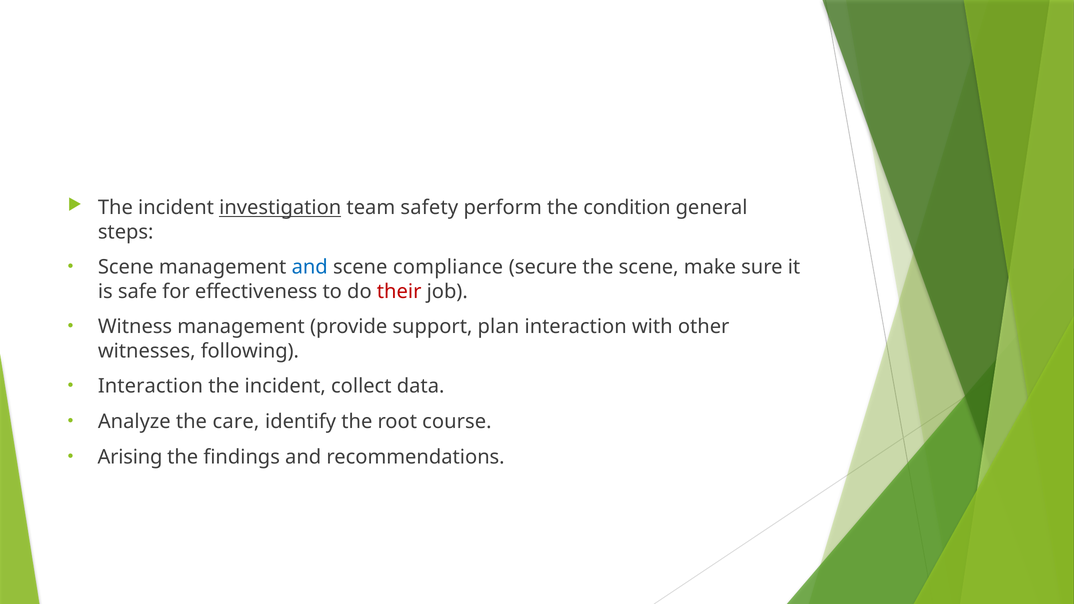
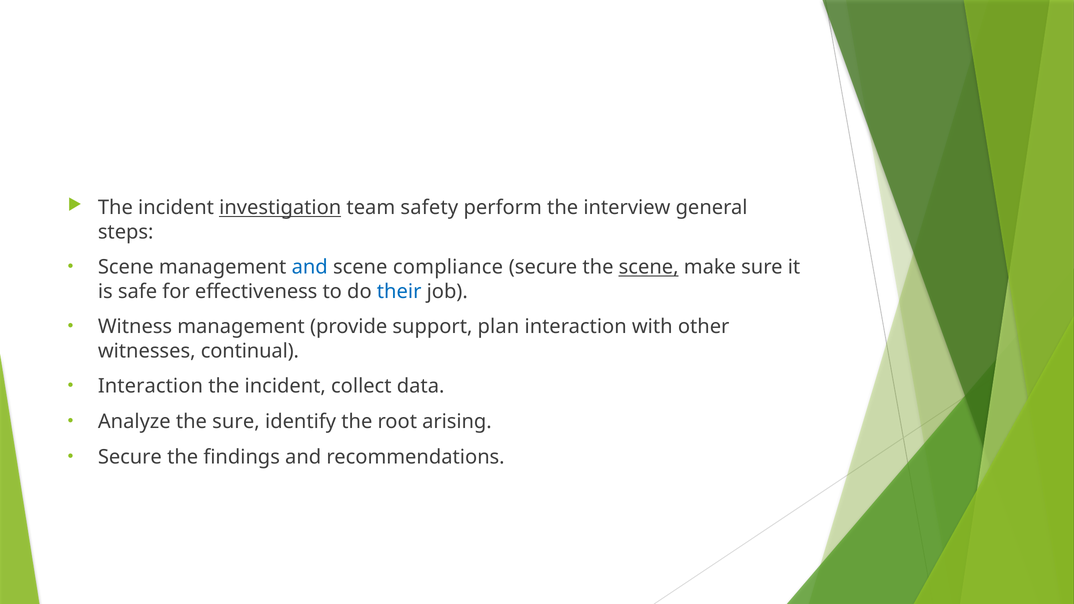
condition: condition -> interview
scene at (649, 267) underline: none -> present
their colour: red -> blue
following: following -> continual
the care: care -> sure
course: course -> arising
Arising at (130, 457): Arising -> Secure
